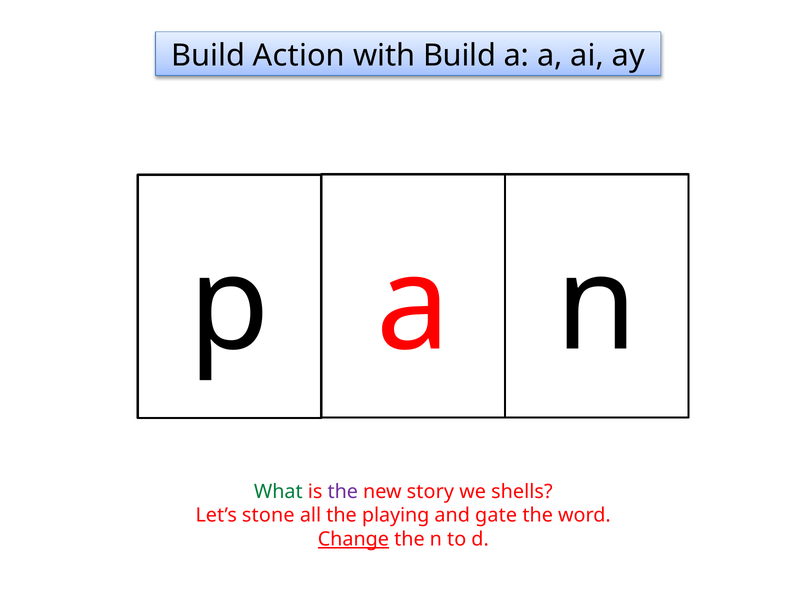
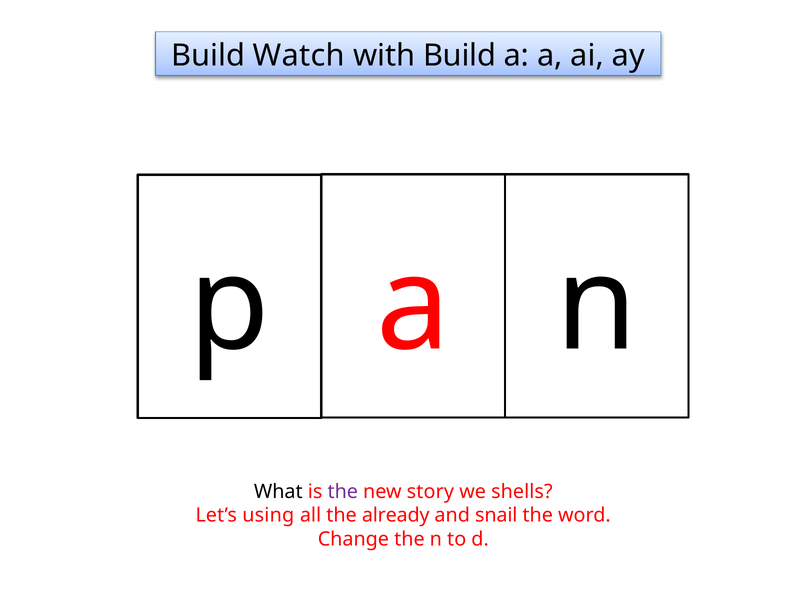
Action: Action -> Watch
What colour: green -> black
stone: stone -> using
playing: playing -> already
gate: gate -> snail
Change underline: present -> none
